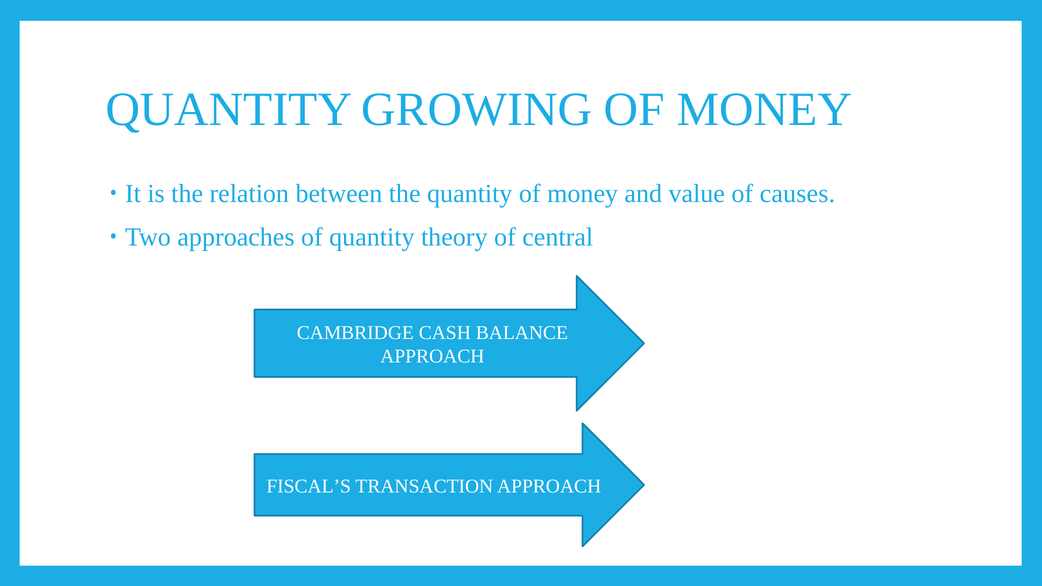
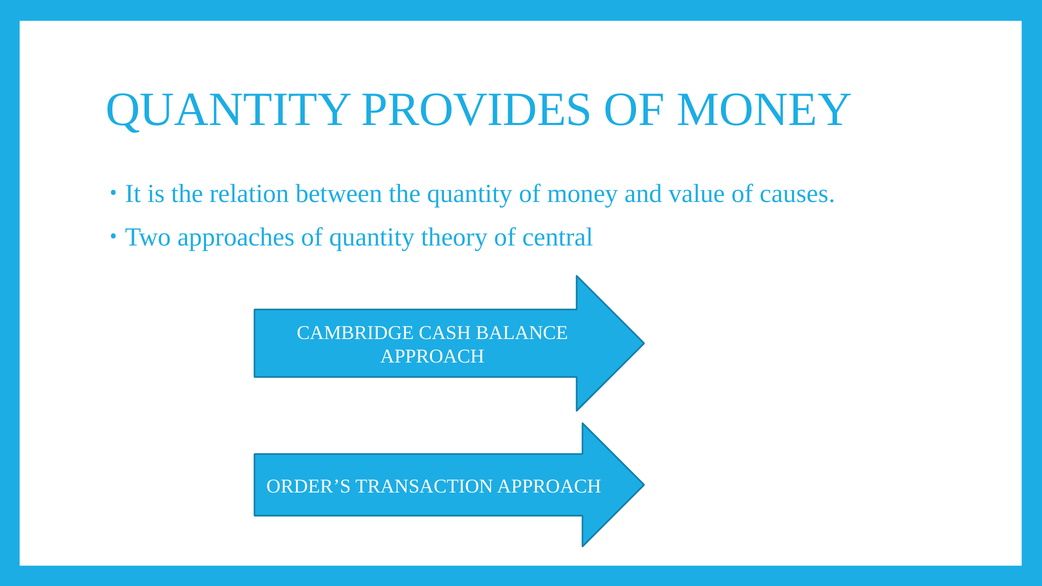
GROWING: GROWING -> PROVIDES
FISCAL’S: FISCAL’S -> ORDER’S
